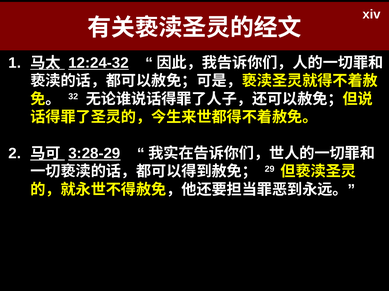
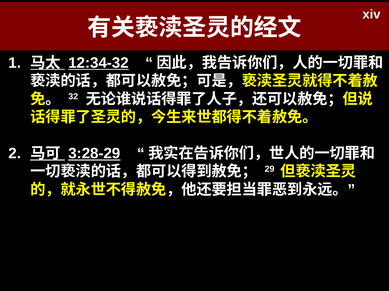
12:24-32: 12:24-32 -> 12:34-32
